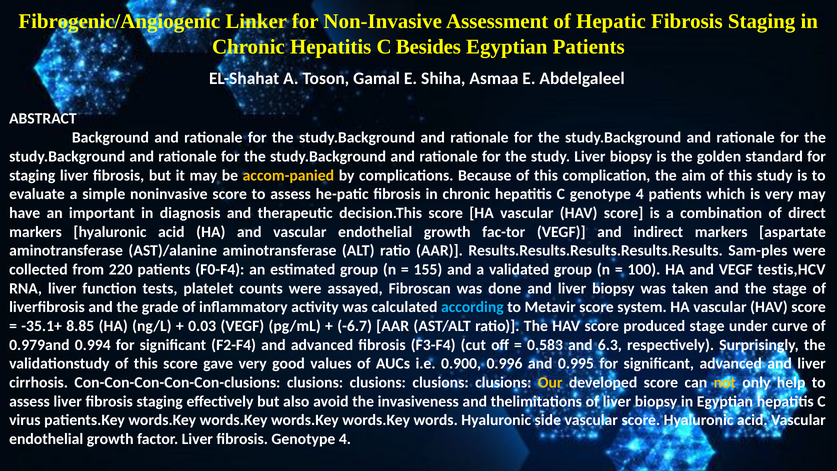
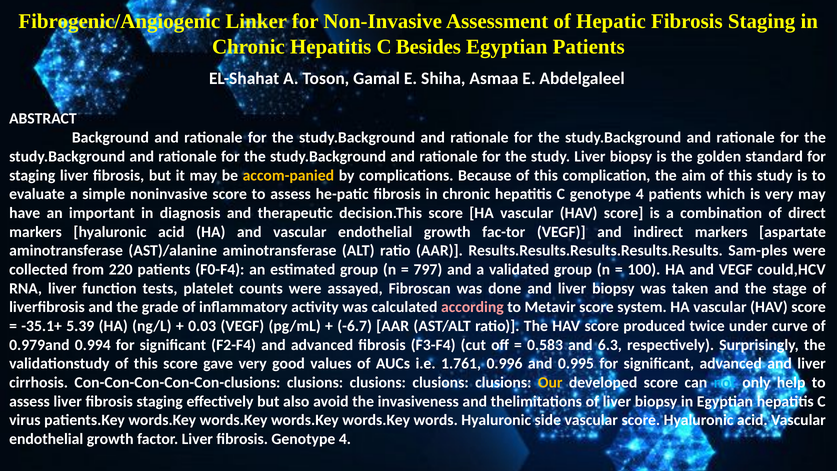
155: 155 -> 797
testis,HCV: testis,HCV -> could,HCV
according colour: light blue -> pink
8.85: 8.85 -> 5.39
produced stage: stage -> twice
0.900: 0.900 -> 1.761
not colour: yellow -> light blue
